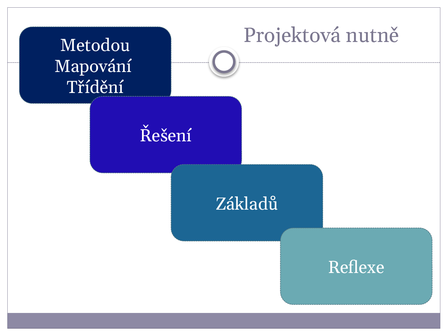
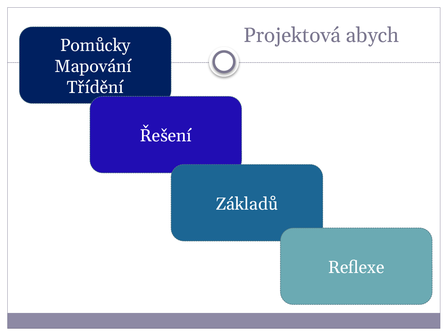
nutně: nutně -> abych
Metodou: Metodou -> Pomůcky
